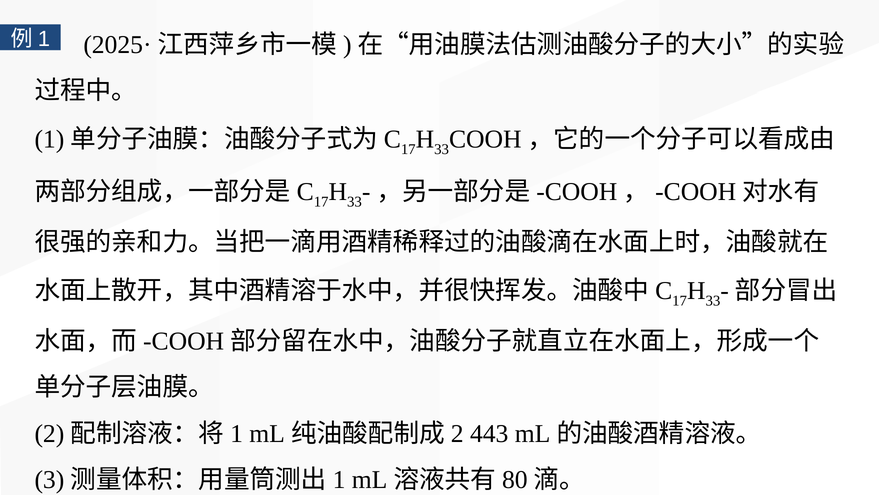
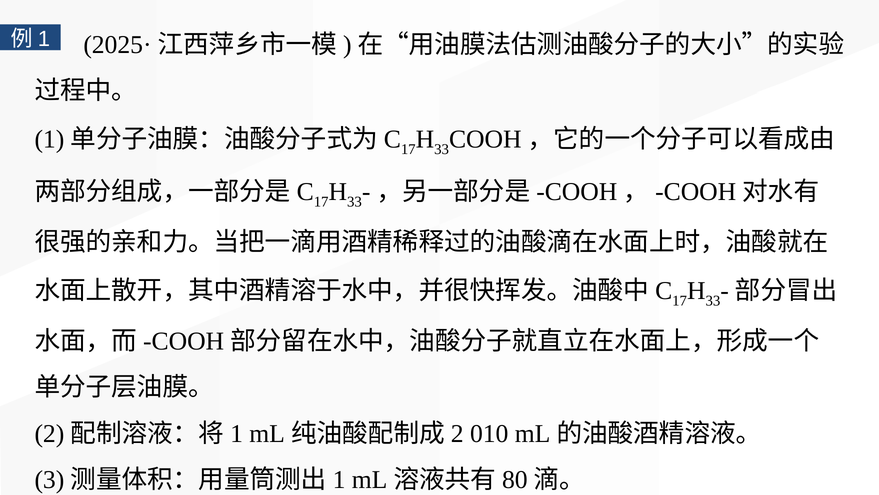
443: 443 -> 010
